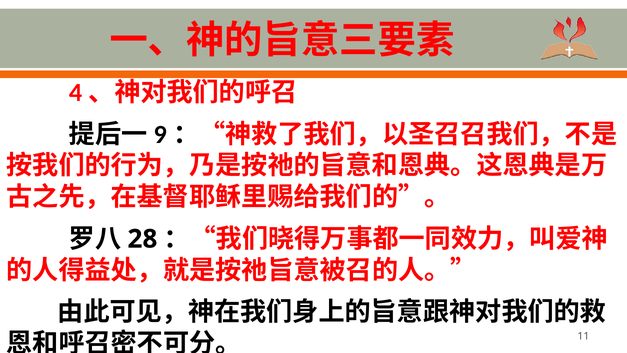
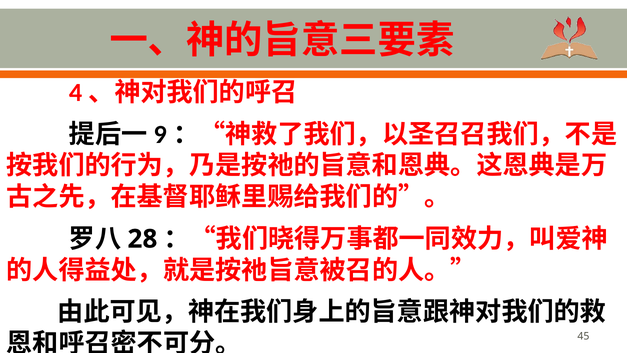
11: 11 -> 45
